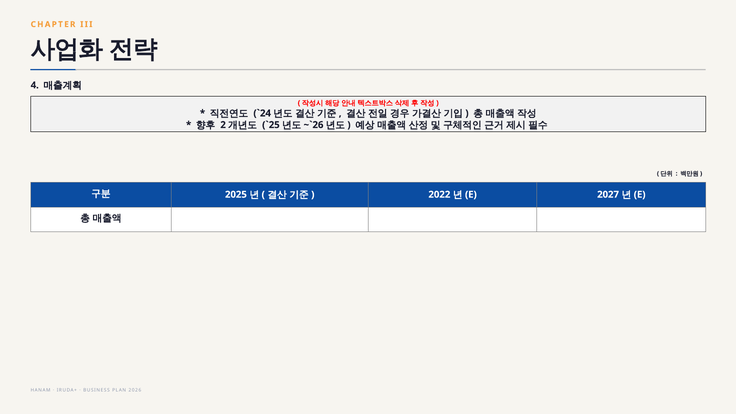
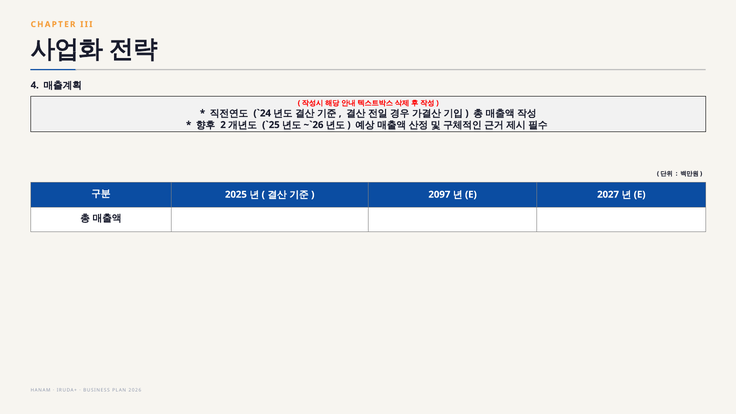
2022: 2022 -> 2097
